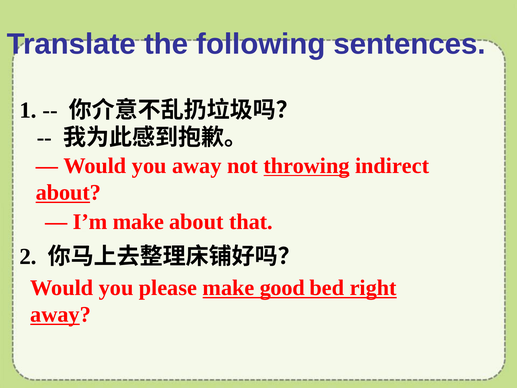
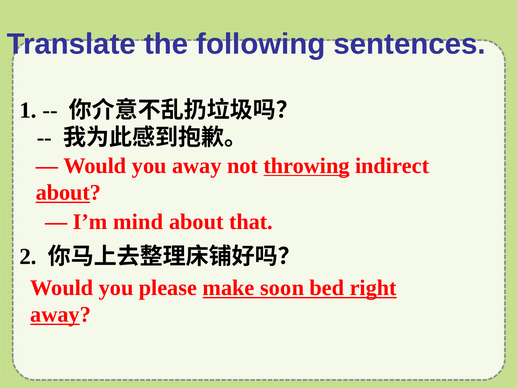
I’m make: make -> mind
good: good -> soon
